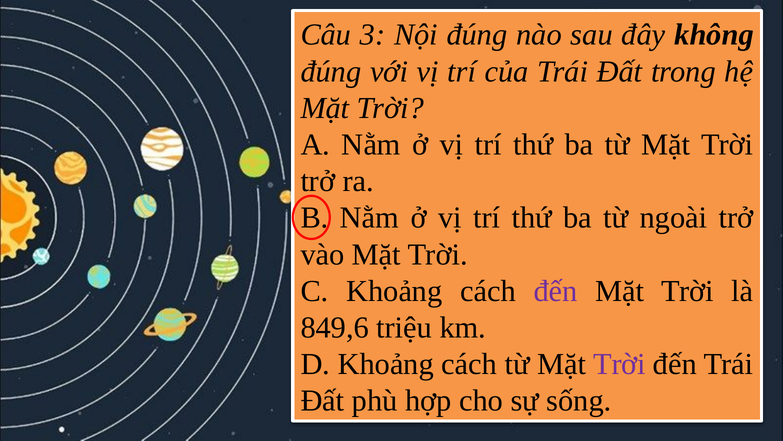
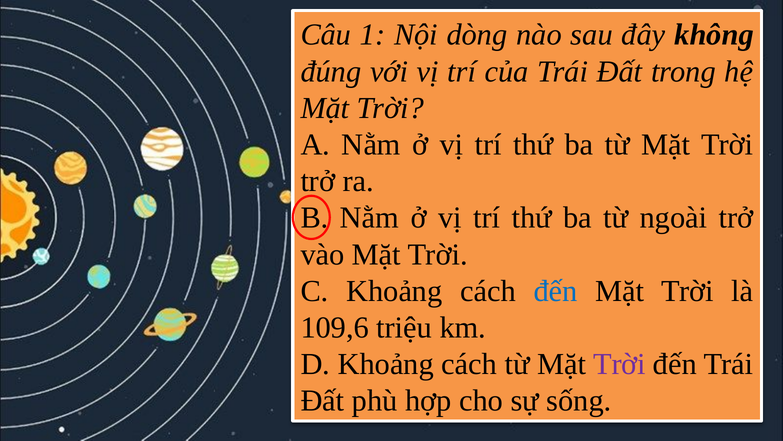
3: 3 -> 1
Nội đúng: đúng -> dòng
đến at (556, 291) colour: purple -> blue
849,6: 849,6 -> 109,6
